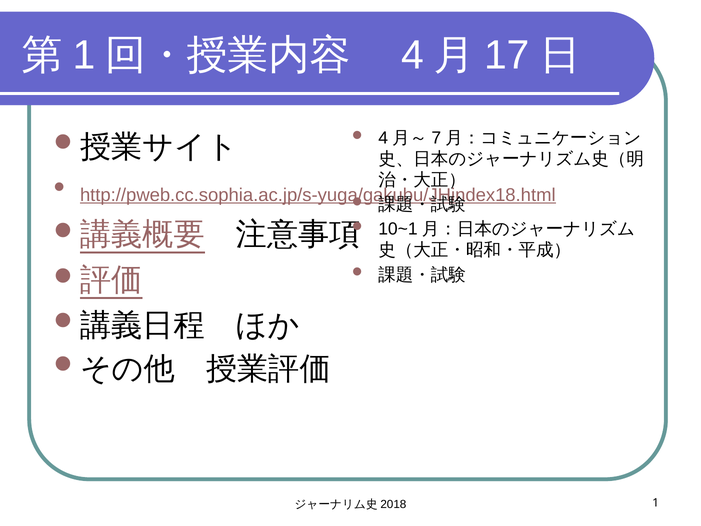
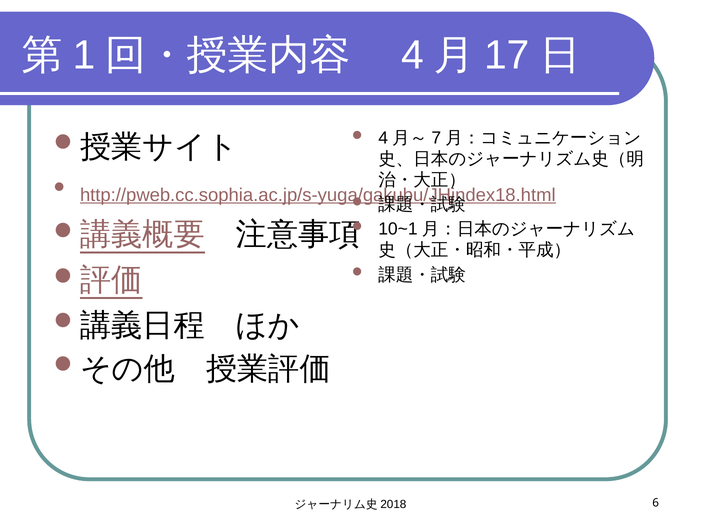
1 at (656, 502): 1 -> 6
